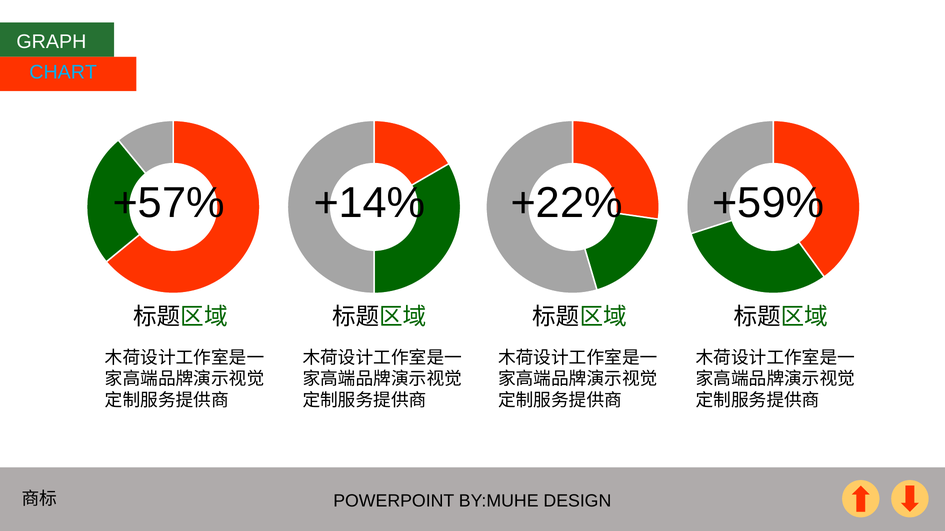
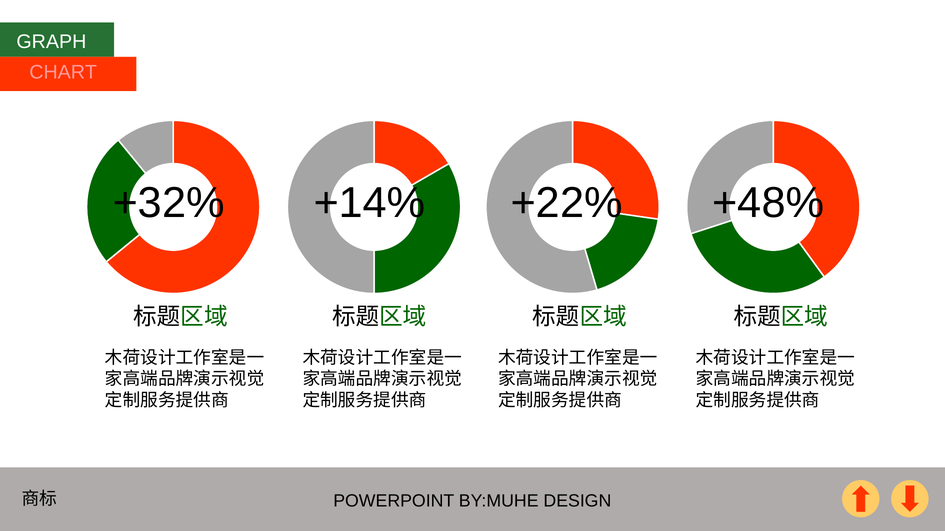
CHART colour: light blue -> pink
+57%: +57% -> +32%
+59%: +59% -> +48%
